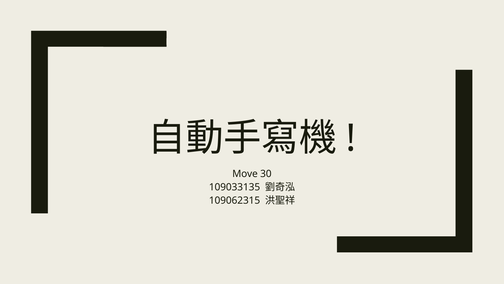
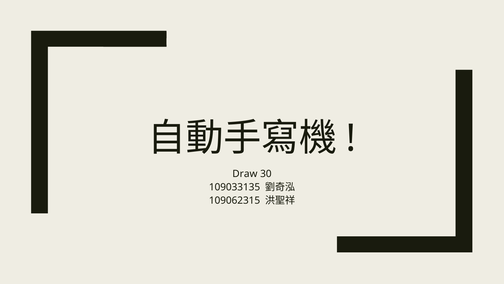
Move: Move -> Draw
